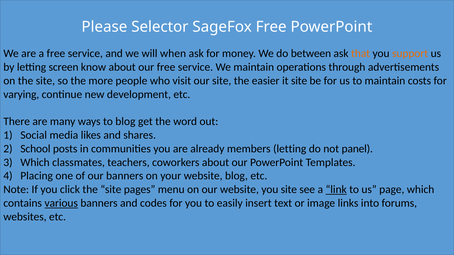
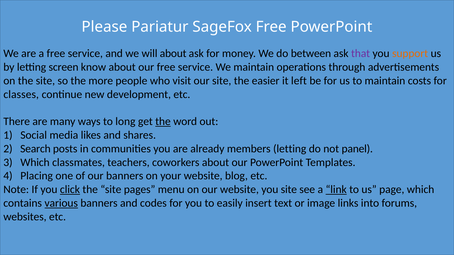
Selector: Selector -> Pariatur
will when: when -> about
that colour: orange -> purple
it site: site -> left
varying: varying -> classes
to blog: blog -> long
the at (163, 122) underline: none -> present
School: School -> Search
click underline: none -> present
